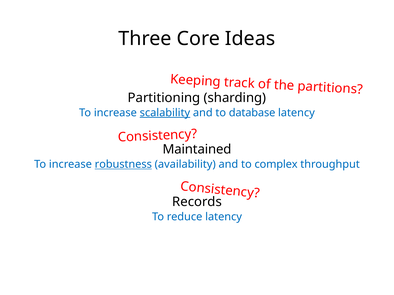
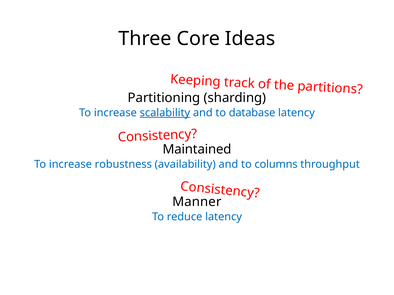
robustness underline: present -> none
complex: complex -> columns
Records: Records -> Manner
